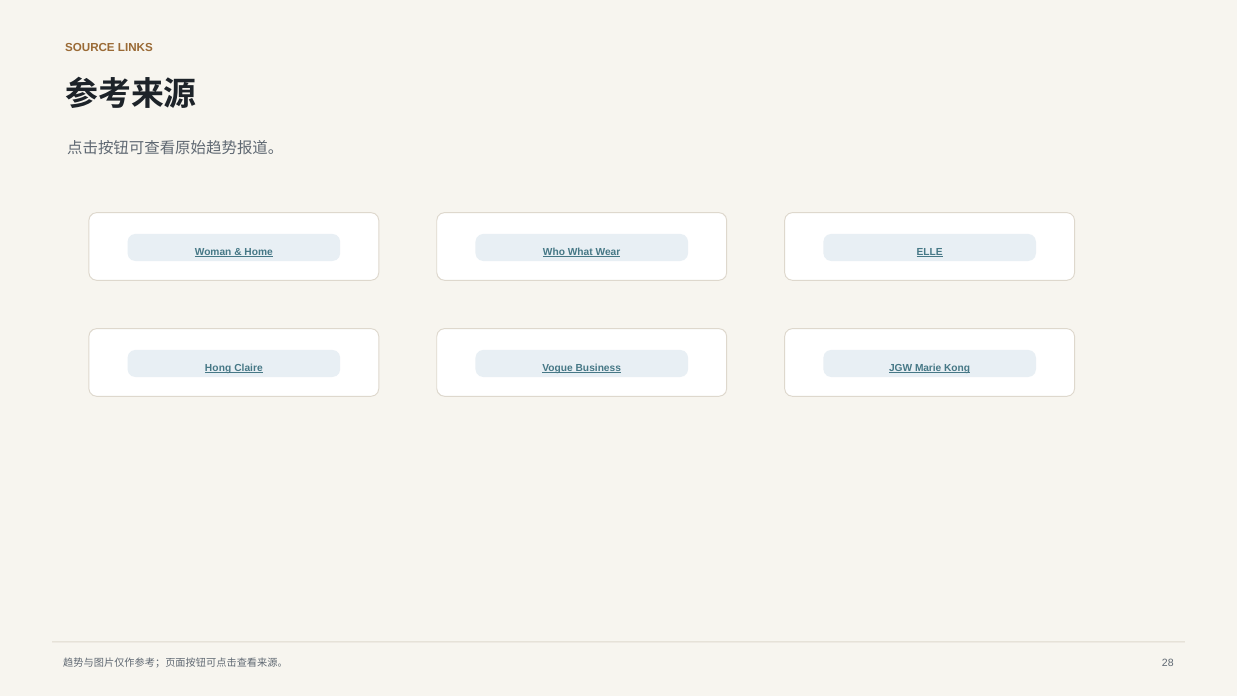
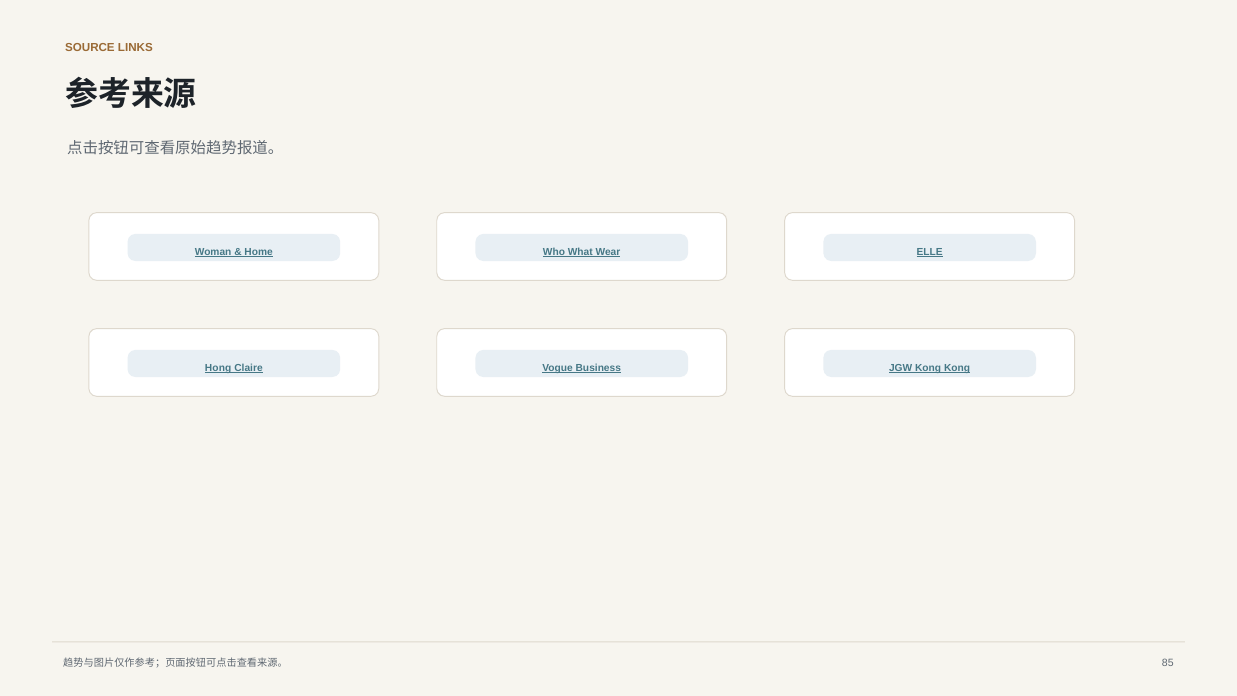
JGW Marie: Marie -> Kong
28: 28 -> 85
